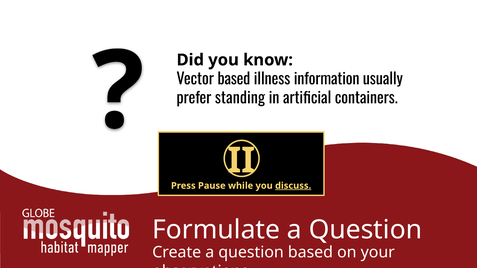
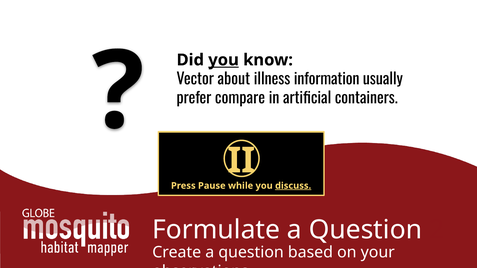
you at (224, 60) underline: none -> present
Vector based: based -> about
standing: standing -> compare
